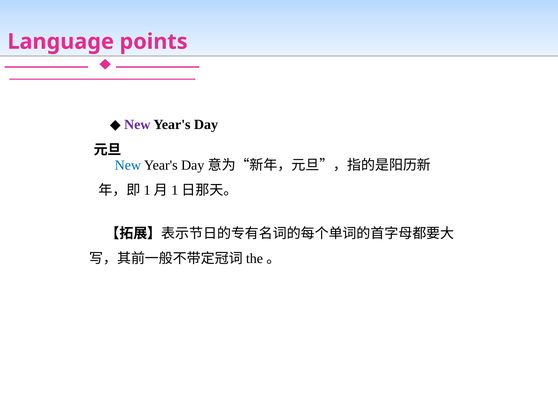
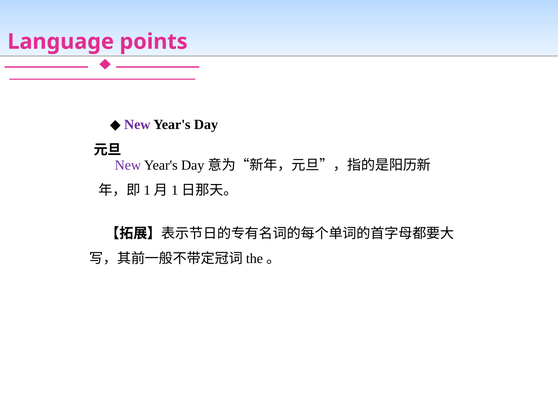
New at (128, 165) colour: blue -> purple
